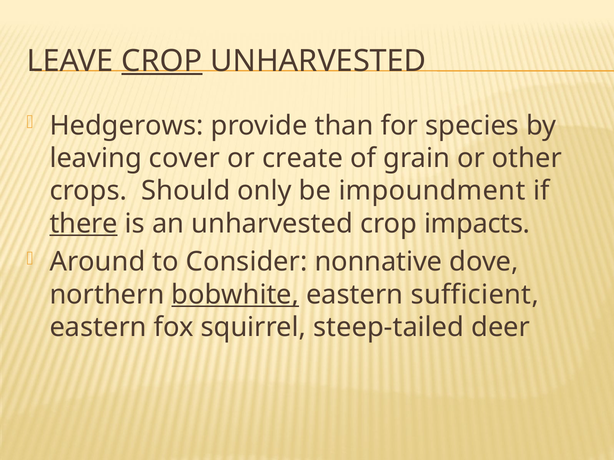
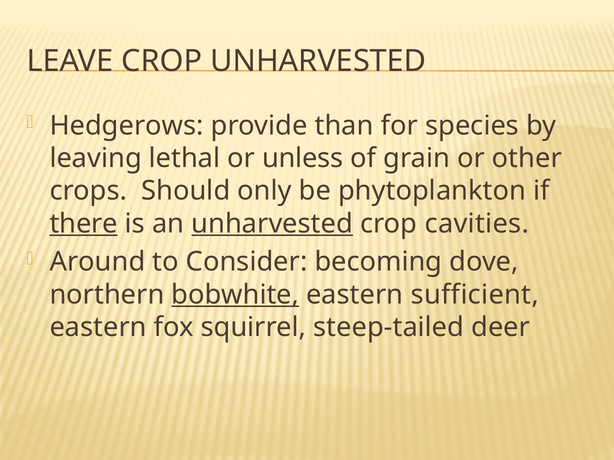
CROP at (162, 61) underline: present -> none
cover: cover -> lethal
create: create -> unless
impoundment: impoundment -> phytoplankton
unharvested at (272, 224) underline: none -> present
impacts: impacts -> cavities
nonnative: nonnative -> becoming
